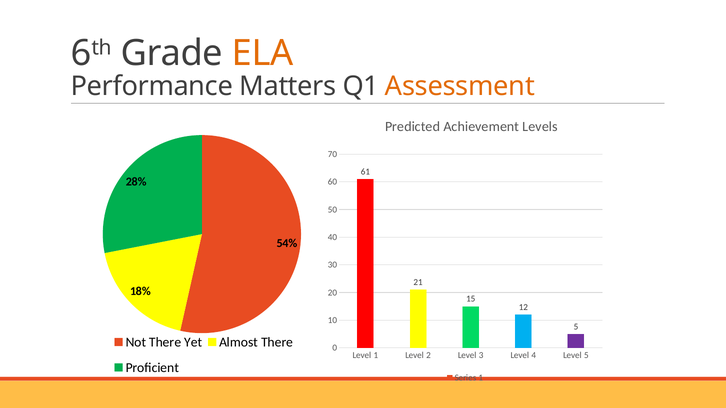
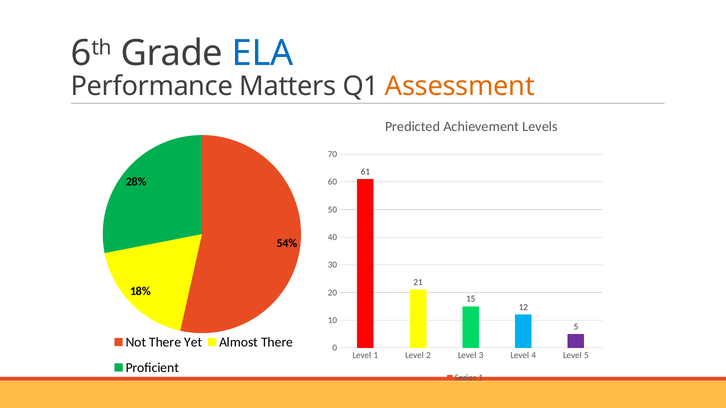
ELA colour: orange -> blue
